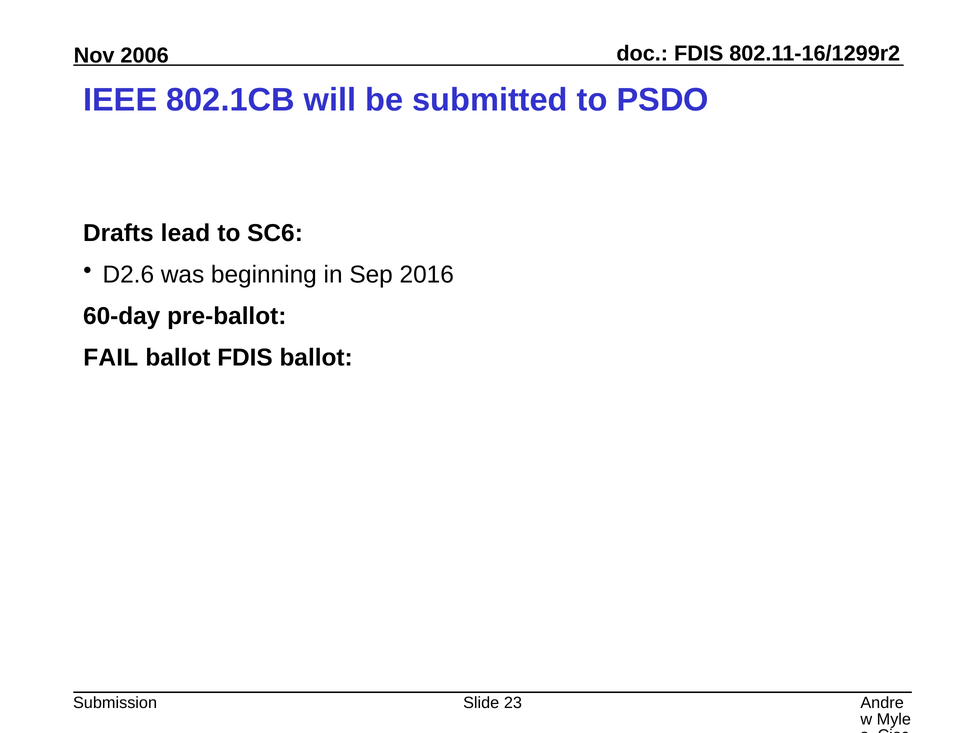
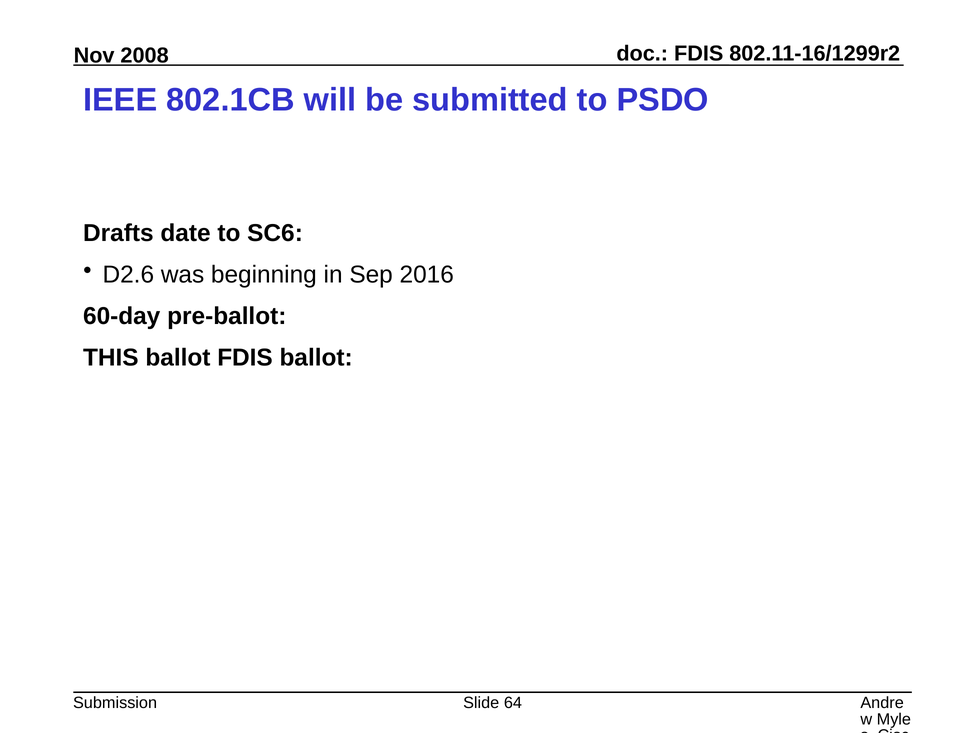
2006: 2006 -> 2008
lead: lead -> date
FAIL: FAIL -> THIS
23: 23 -> 64
